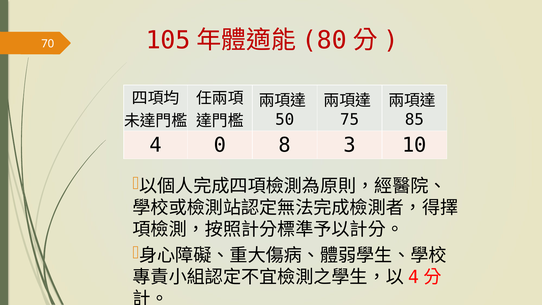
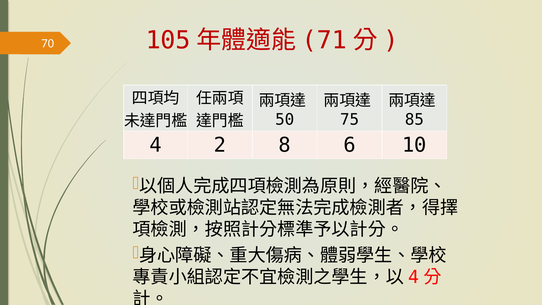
80: 80 -> 71
0: 0 -> 2
3: 3 -> 6
